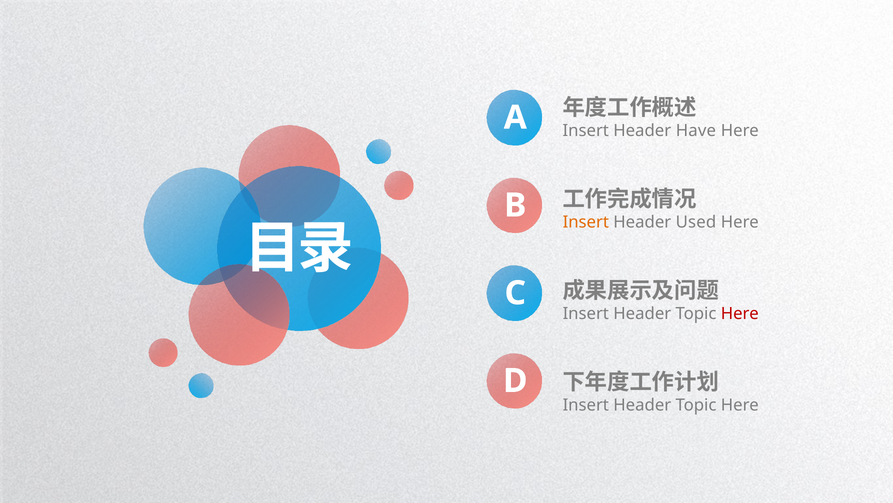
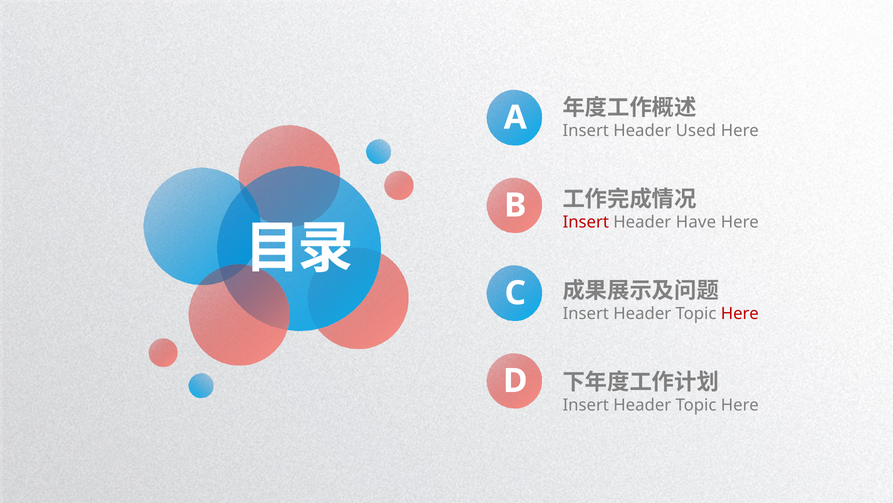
Have: Have -> Used
Insert at (586, 222) colour: orange -> red
Used: Used -> Have
